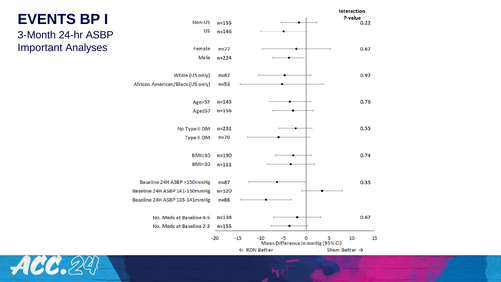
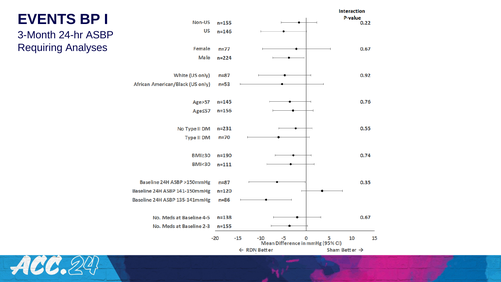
Important: Important -> Requiring
